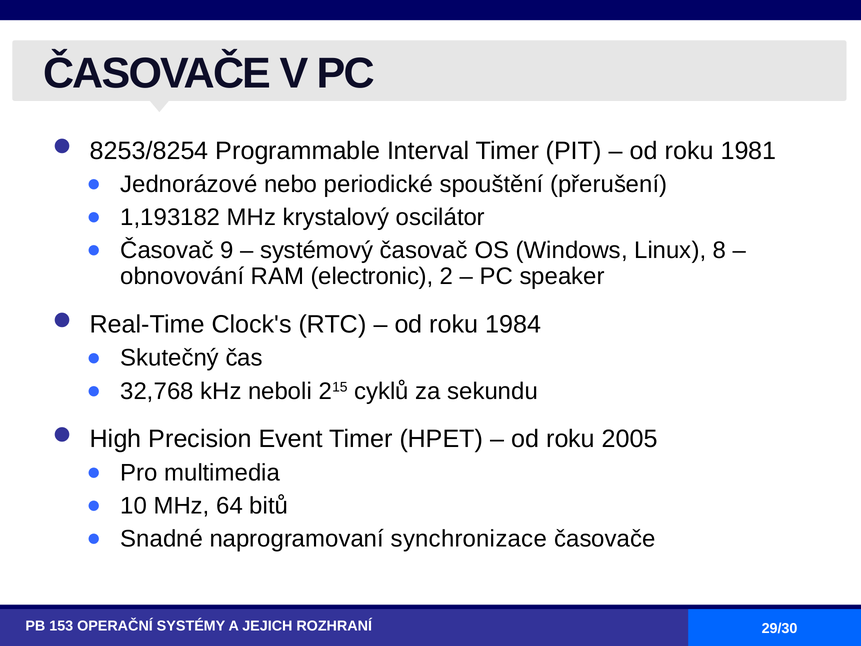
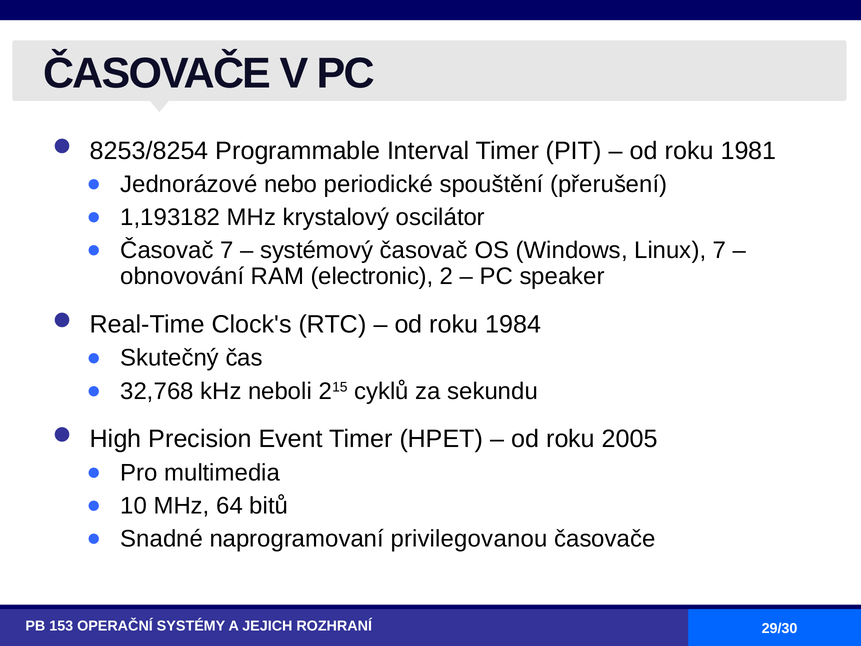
Časovač 9: 9 -> 7
Linux 8: 8 -> 7
synchronizace: synchronizace -> privilegovanou
